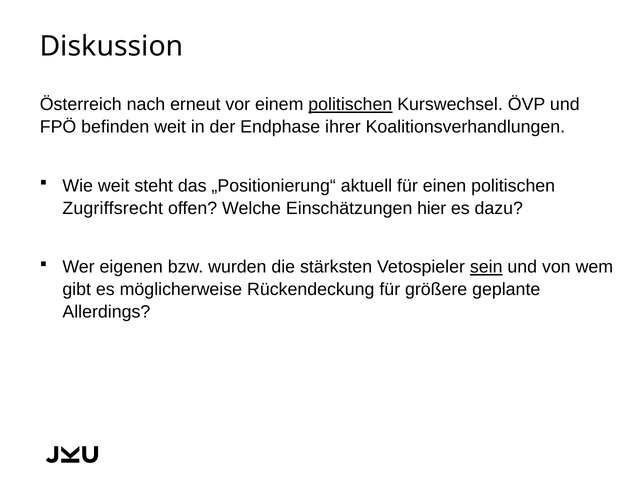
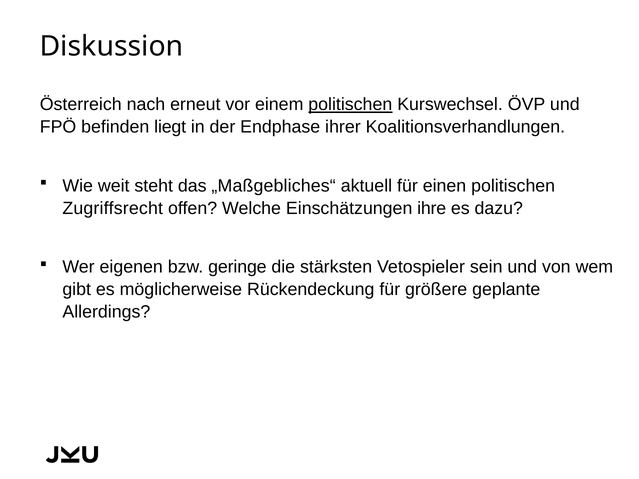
befinden weit: weit -> liegt
„Positionierung“: „Positionierung“ -> „Maßgebliches“
hier: hier -> ihre
wurden: wurden -> geringe
sein underline: present -> none
